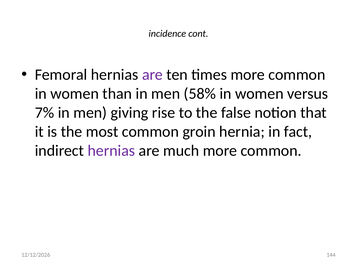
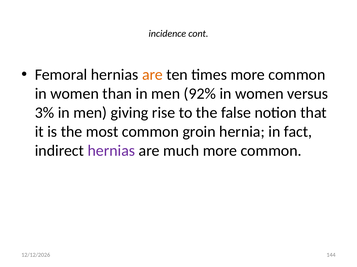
are at (152, 75) colour: purple -> orange
58%: 58% -> 92%
7%: 7% -> 3%
